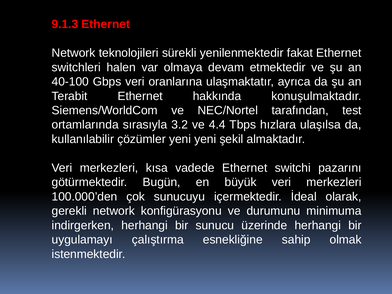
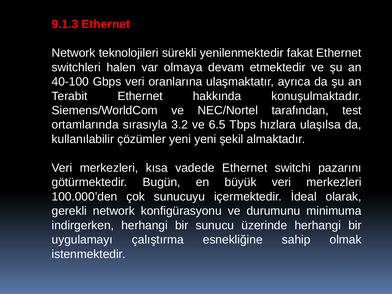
4.4: 4.4 -> 6.5
